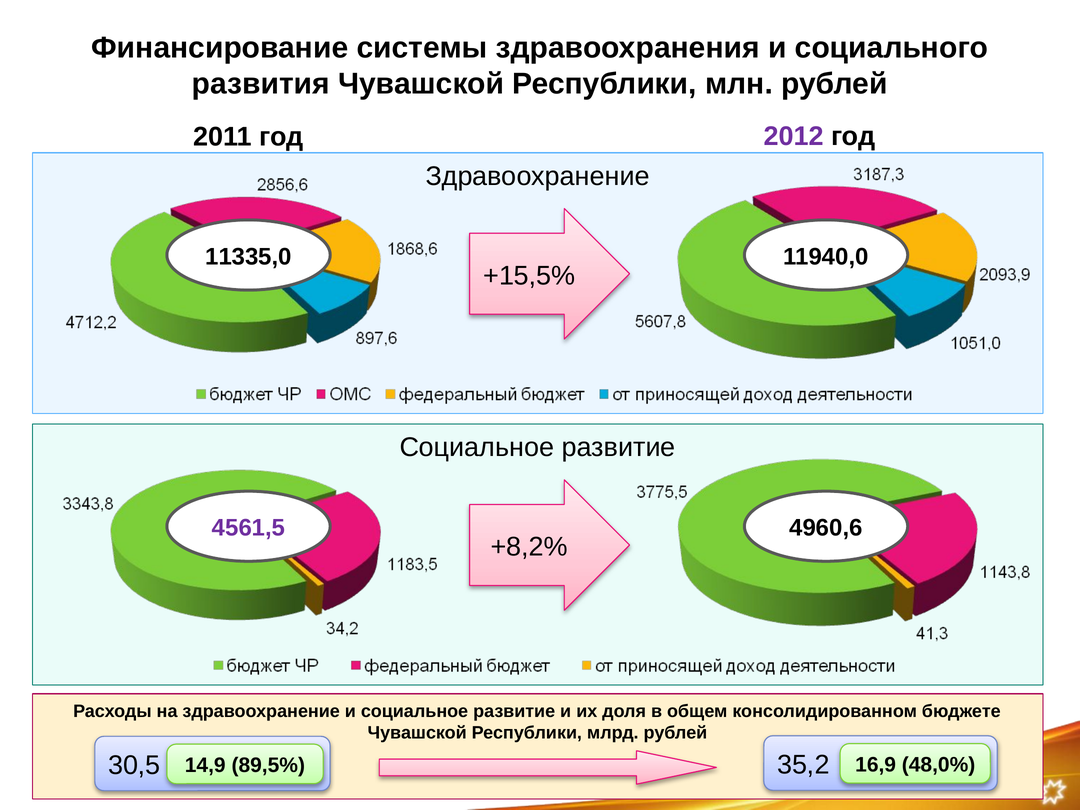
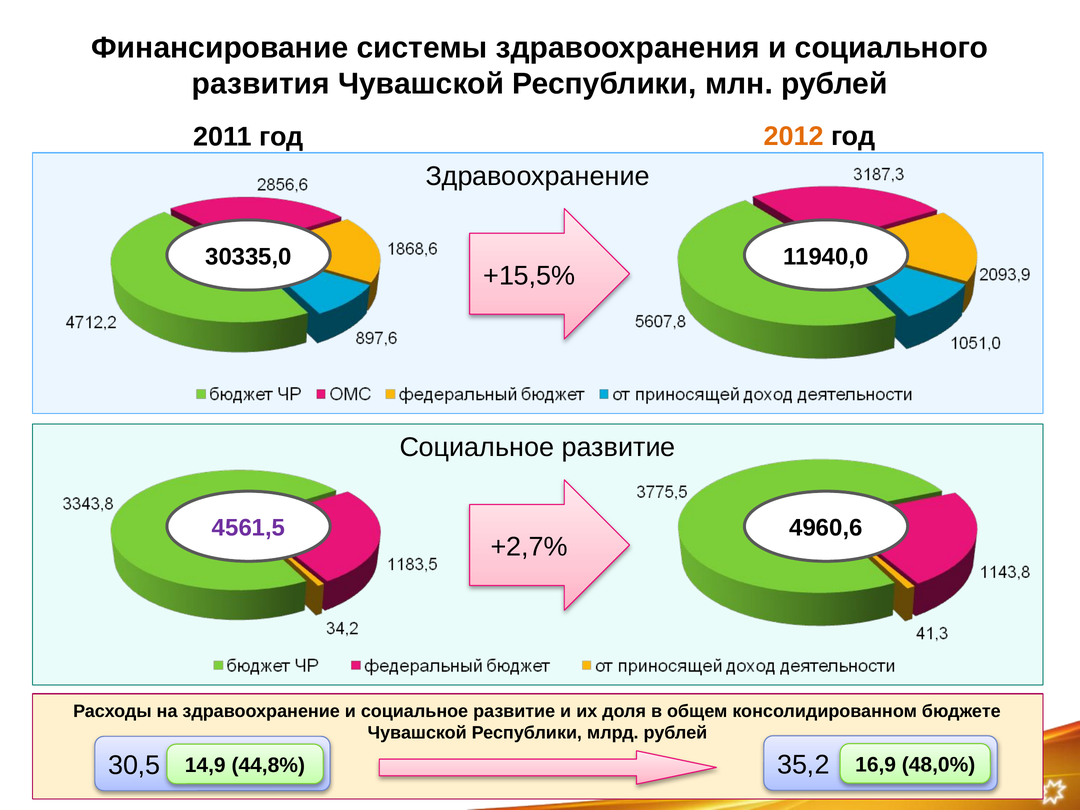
2012 colour: purple -> orange
11335,0: 11335,0 -> 30335,0
+8,2%: +8,2% -> +2,7%
89,5%: 89,5% -> 44,8%
